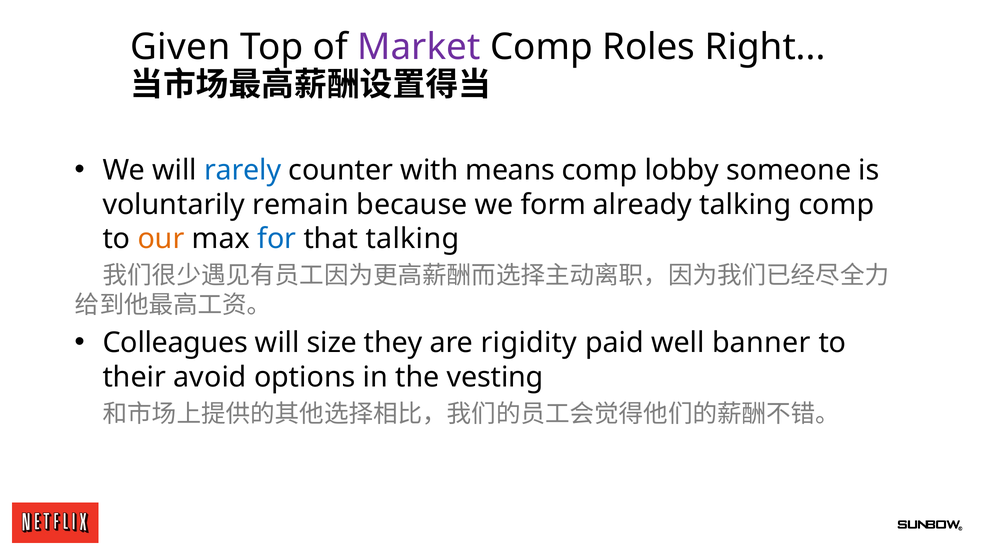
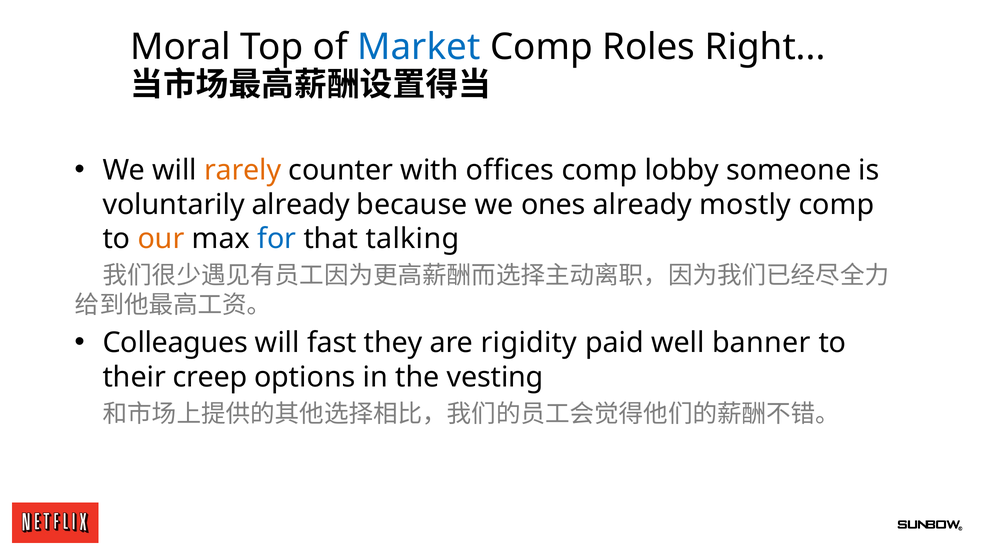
Given: Given -> Moral
Market colour: purple -> blue
rarely colour: blue -> orange
means: means -> offices
voluntarily remain: remain -> already
form: form -> ones
already talking: talking -> mostly
size: size -> fast
avoid: avoid -> creep
